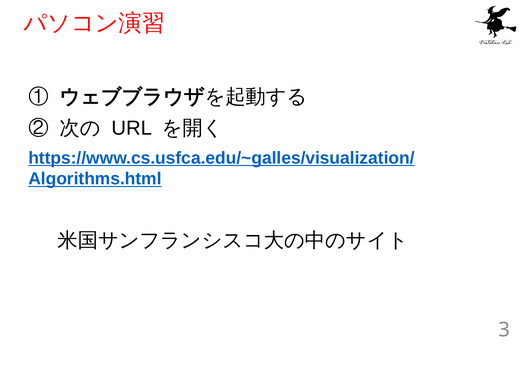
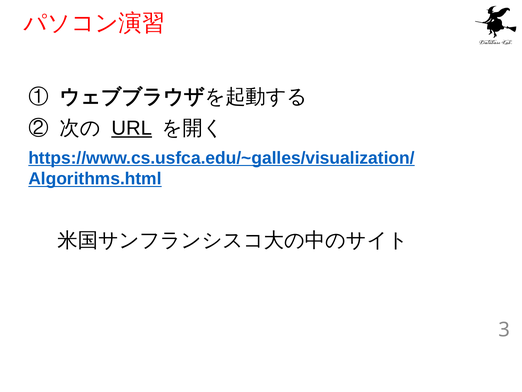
URL underline: none -> present
